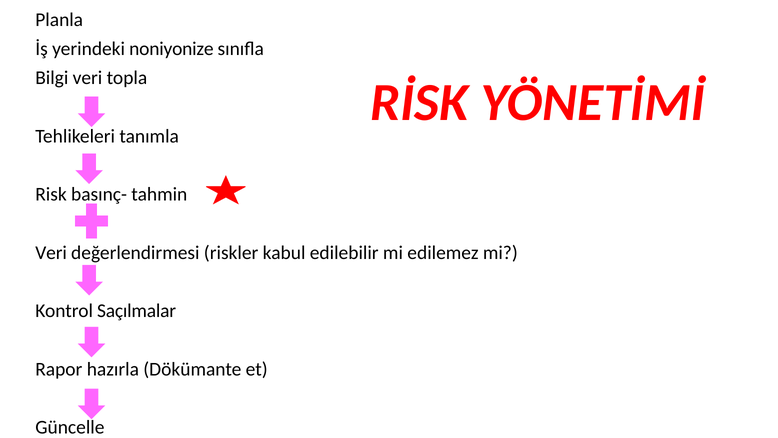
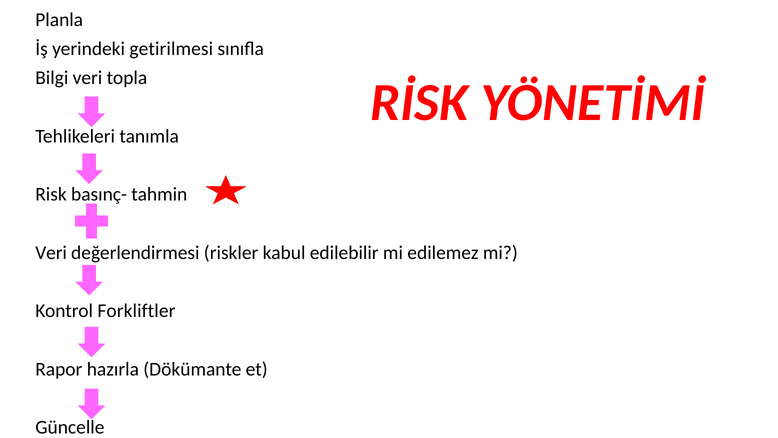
noniyonize: noniyonize -> getirilmesi
Saçılmalar: Saçılmalar -> Forkliftler
